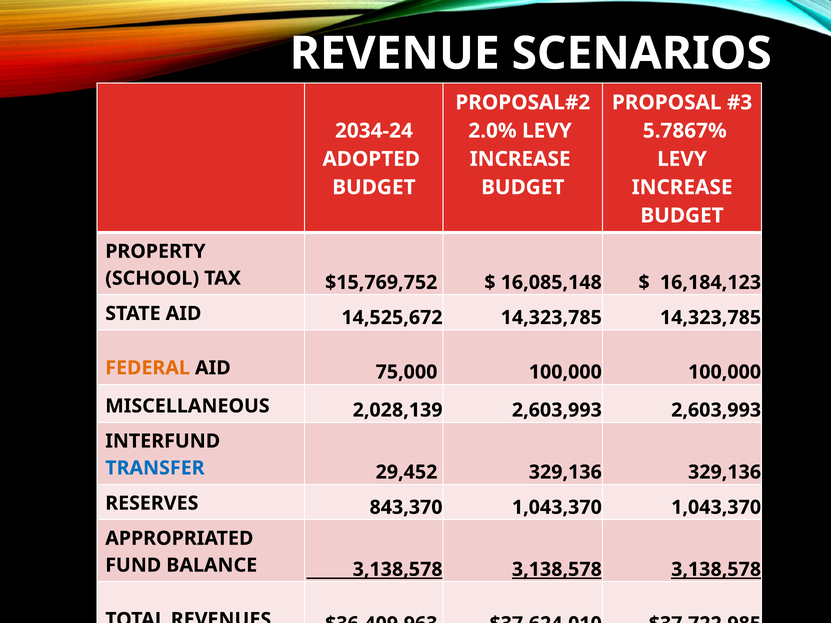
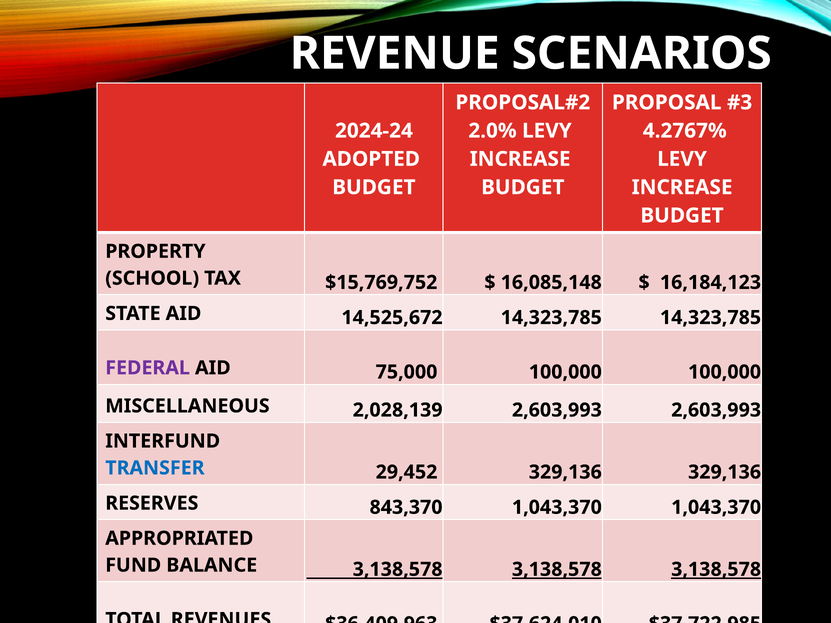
2034-24: 2034-24 -> 2024-24
5.7867%: 5.7867% -> 4.2767%
FEDERAL colour: orange -> purple
